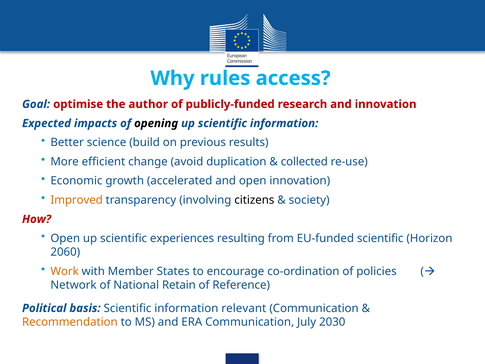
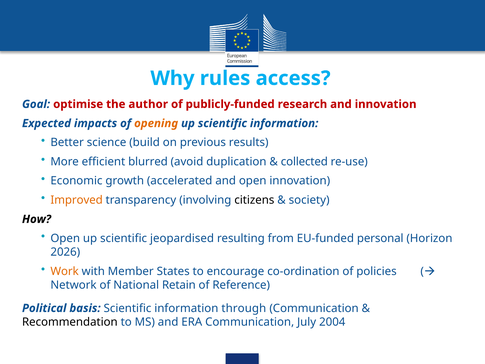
opening colour: black -> orange
change: change -> blurred
How colour: red -> black
experiences: experiences -> jeopardised
EU-funded scientific: scientific -> personal
2060: 2060 -> 2026
relevant: relevant -> through
Recommendation colour: orange -> black
2030: 2030 -> 2004
